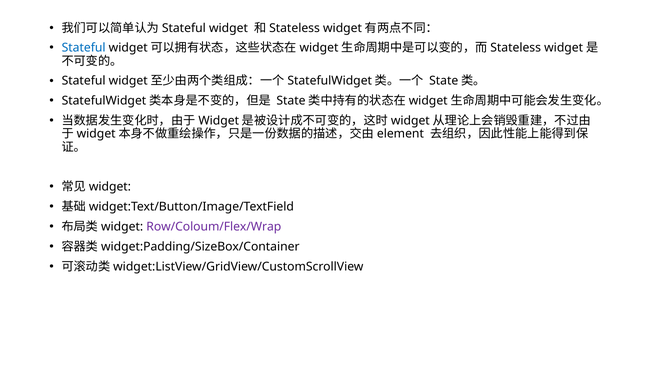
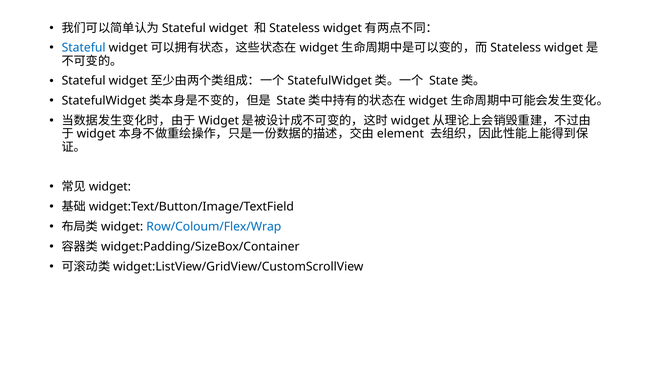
Row/Coloum/Flex/Wrap colour: purple -> blue
